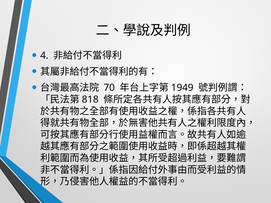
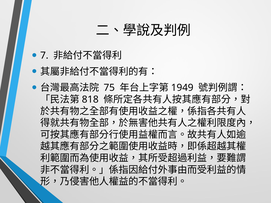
4: 4 -> 7
70: 70 -> 75
